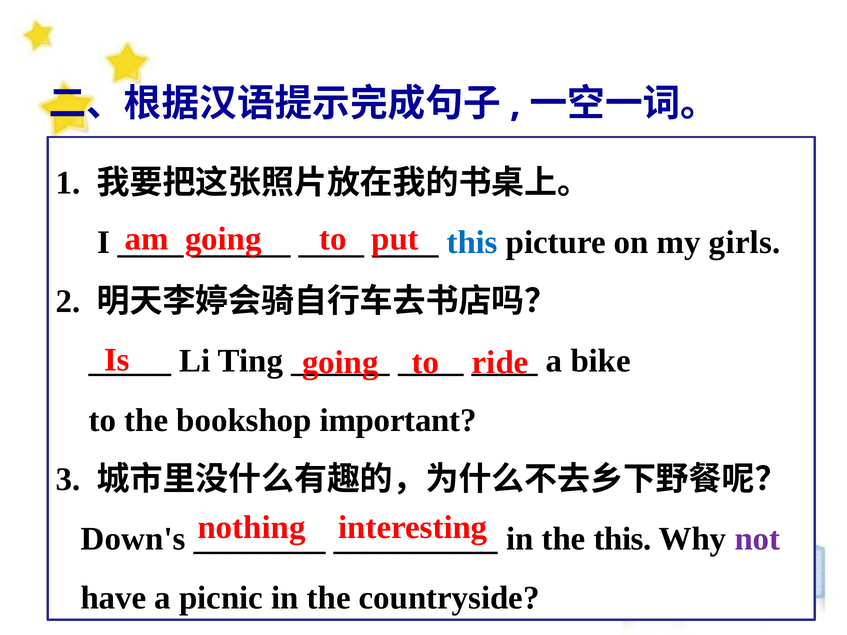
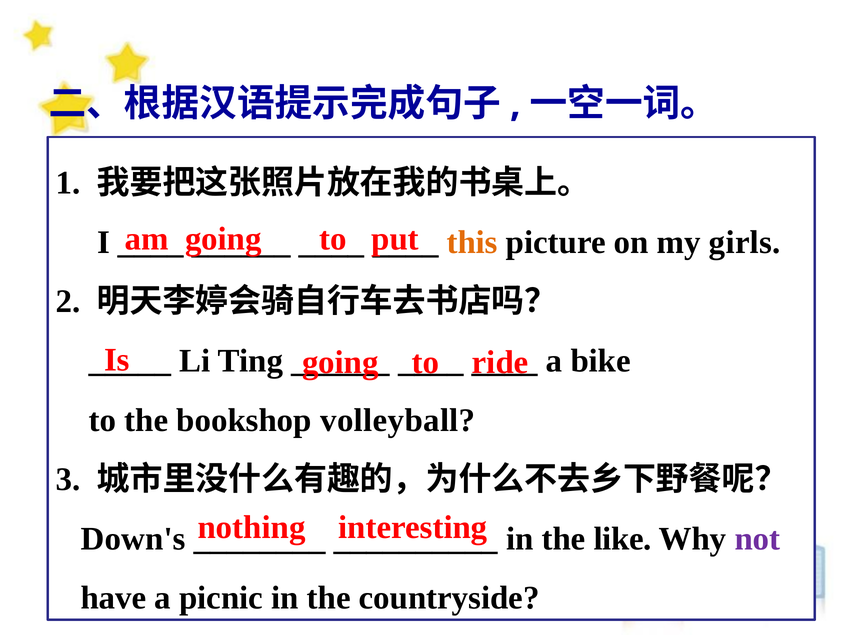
this at (472, 242) colour: blue -> orange
important: important -> volleyball
the this: this -> like
